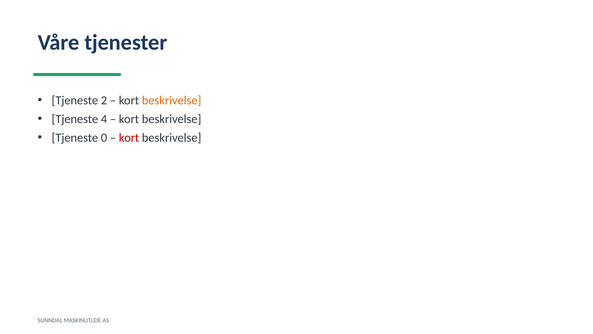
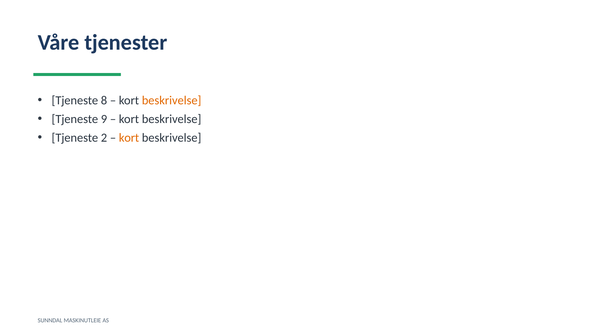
2: 2 -> 8
4: 4 -> 9
0: 0 -> 2
kort at (129, 138) colour: red -> orange
